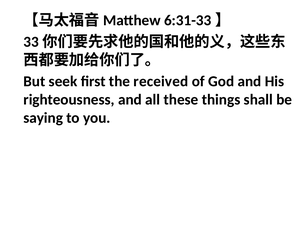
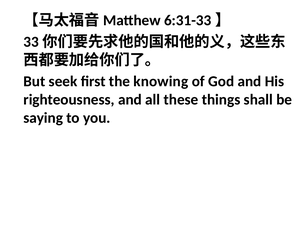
received: received -> knowing
